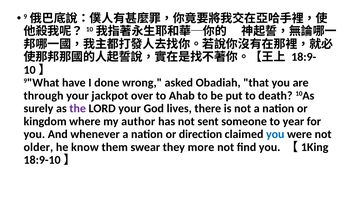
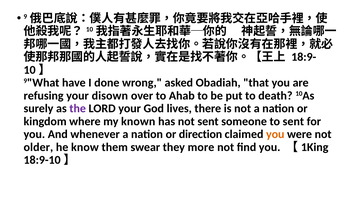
through: through -> refusing
jackpot: jackpot -> disown
author: author -> known
to year: year -> sent
you at (275, 134) colour: blue -> orange
